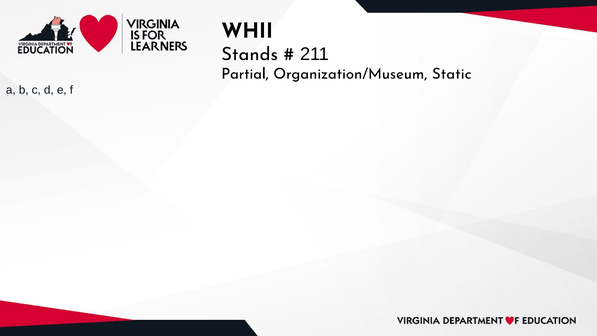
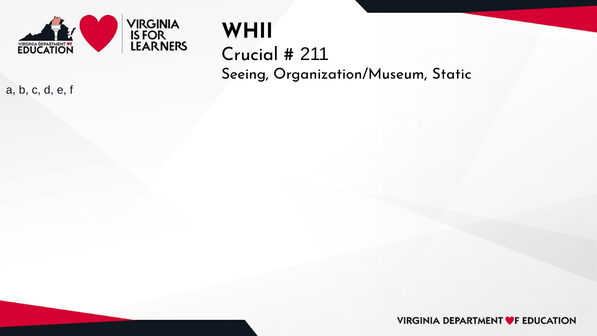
Stands: Stands -> Crucial
Partial: Partial -> Seeing
